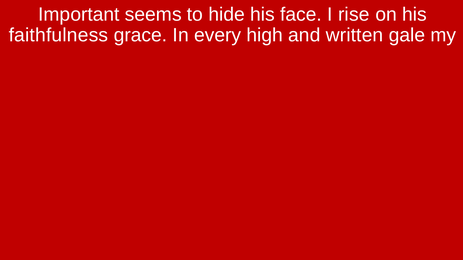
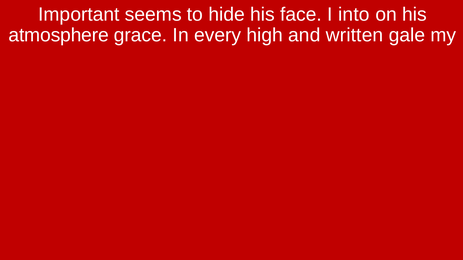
rise: rise -> into
faithfulness: faithfulness -> atmosphere
